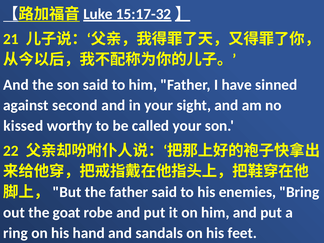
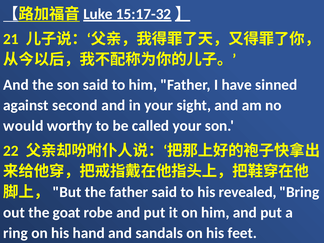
kissed: kissed -> would
enemies: enemies -> revealed
